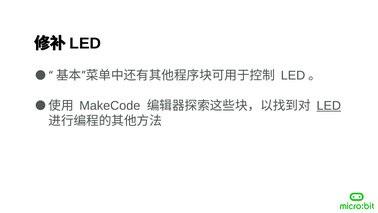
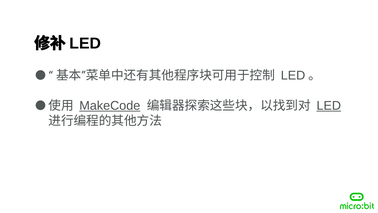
MakeCode underline: none -> present
